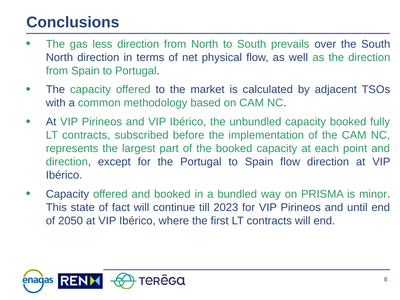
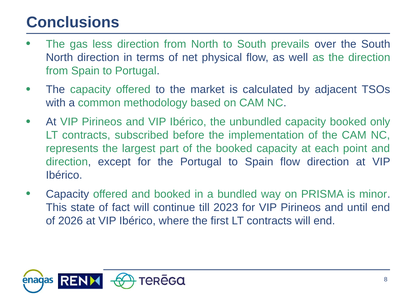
fully: fully -> only
2050: 2050 -> 2026
